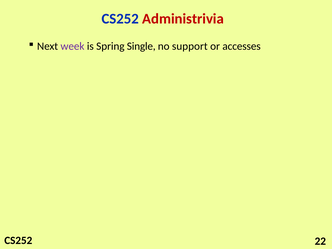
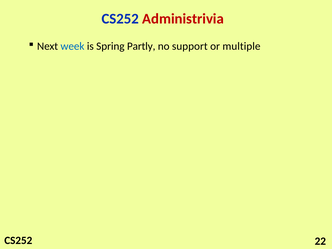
week colour: purple -> blue
Single: Single -> Partly
accesses: accesses -> multiple
